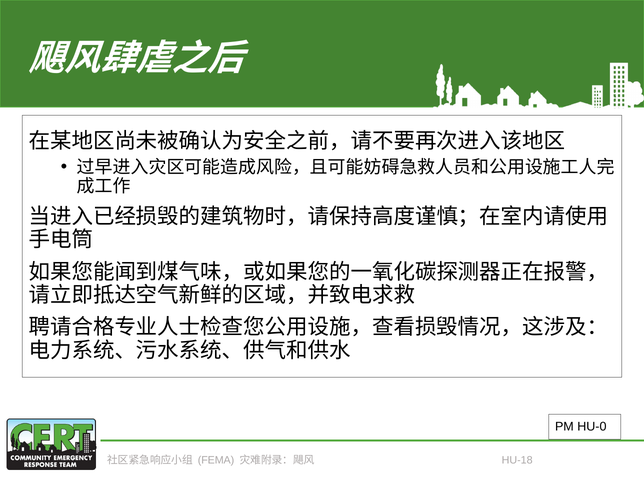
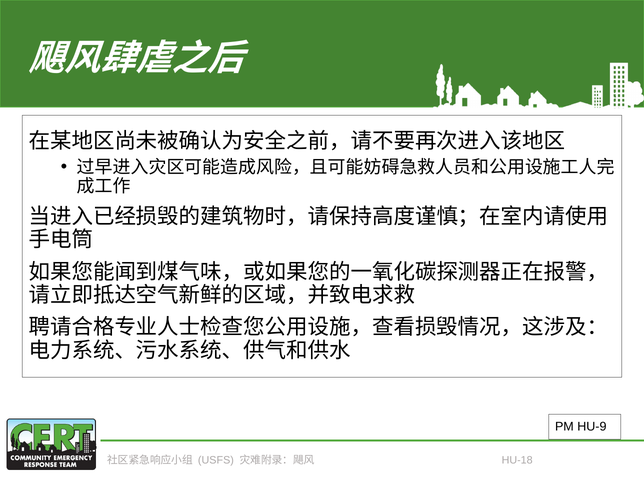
HU-0: HU-0 -> HU-9
FEMA: FEMA -> USFS
